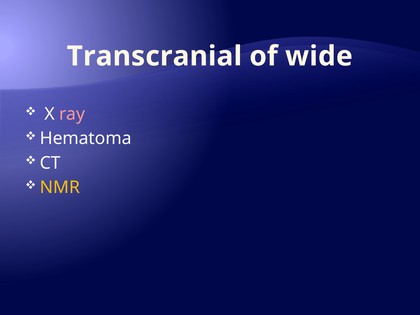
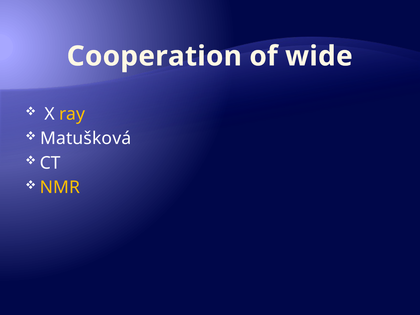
Transcranial: Transcranial -> Cooperation
ray colour: pink -> yellow
Hematoma: Hematoma -> Matušková
